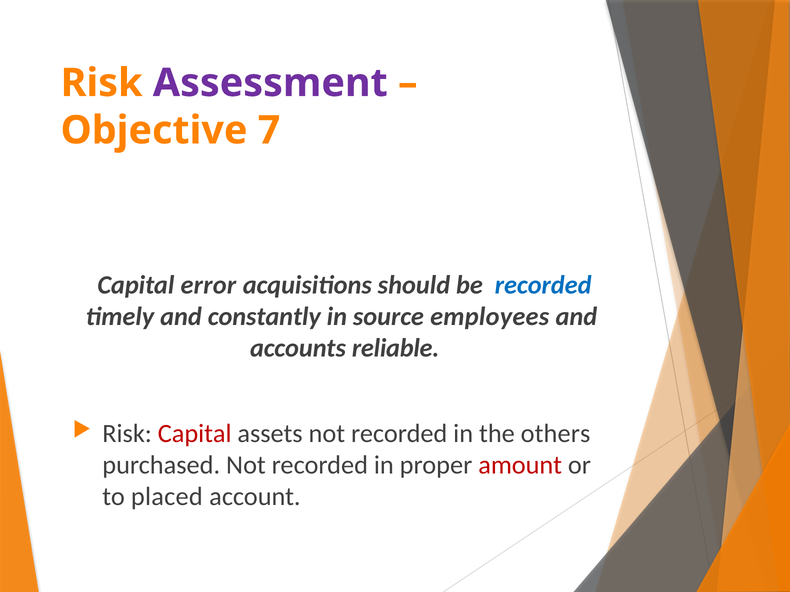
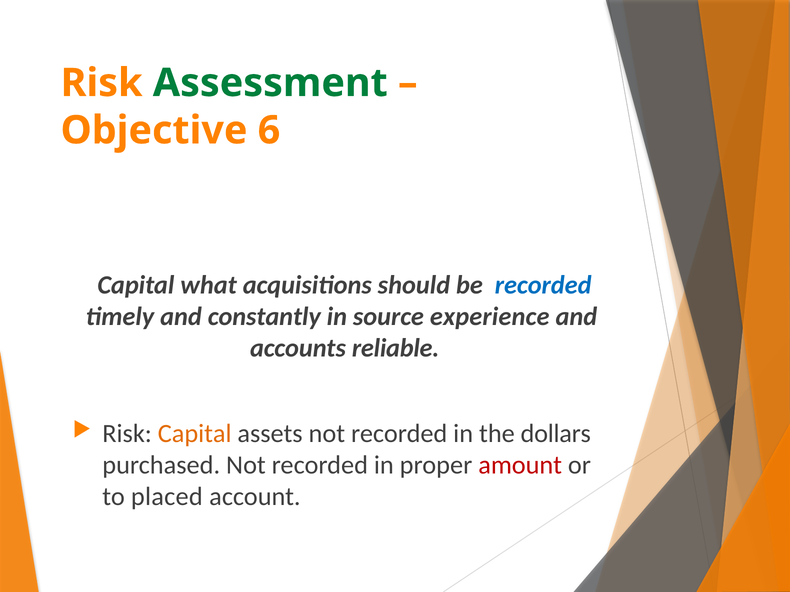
Assessment colour: purple -> green
7: 7 -> 6
error: error -> what
employees: employees -> experience
Capital at (195, 434) colour: red -> orange
others: others -> dollars
